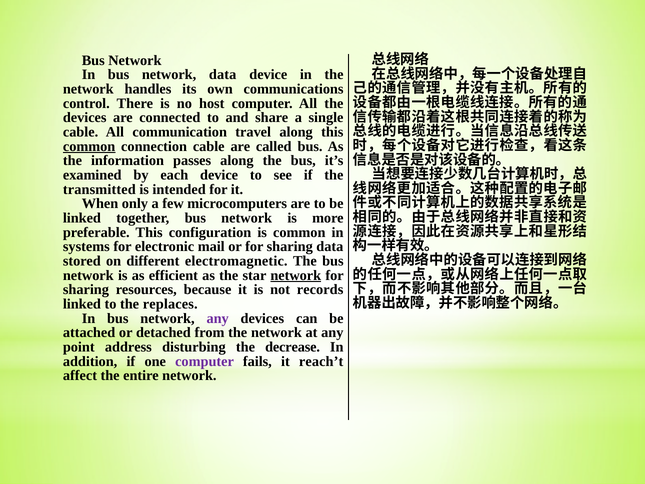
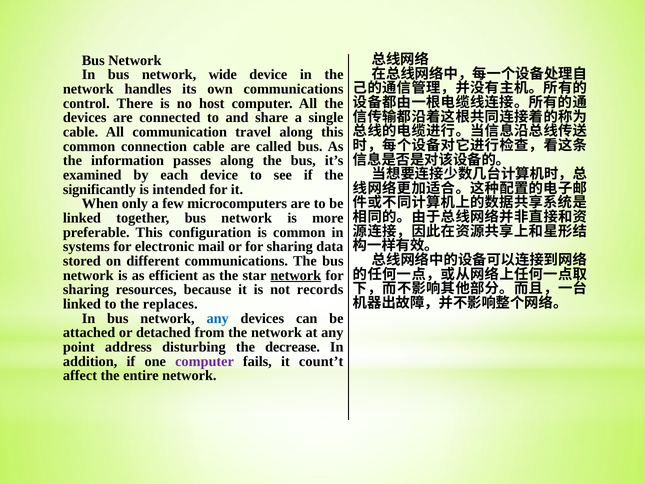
network data: data -> wide
common at (89, 146) underline: present -> none
transmitted: transmitted -> significantly
different electromagnetic: electromagnetic -> communications
any at (218, 318) colour: purple -> blue
reach’t: reach’t -> count’t
